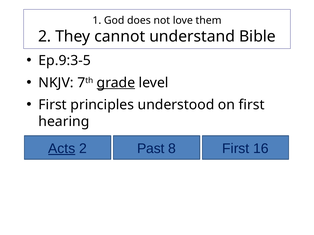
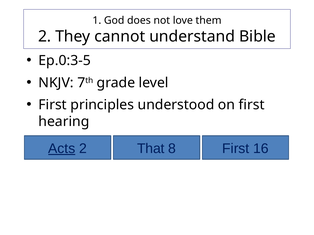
Ep.9:3-5: Ep.9:3-5 -> Ep.0:3-5
grade underline: present -> none
Past: Past -> That
